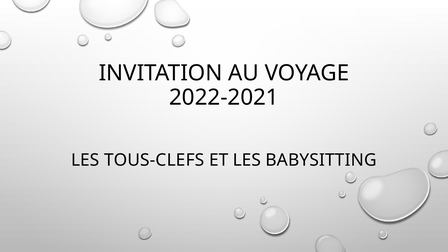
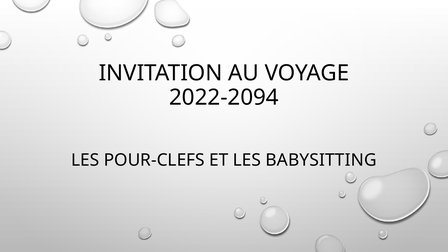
2022-2021: 2022-2021 -> 2022-2094
TOUS-CLEFS: TOUS-CLEFS -> POUR-CLEFS
